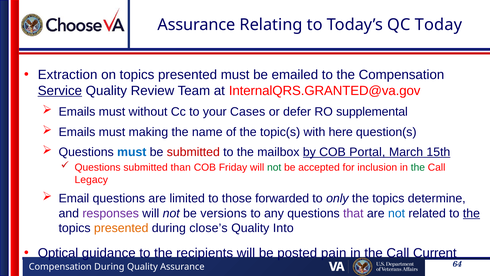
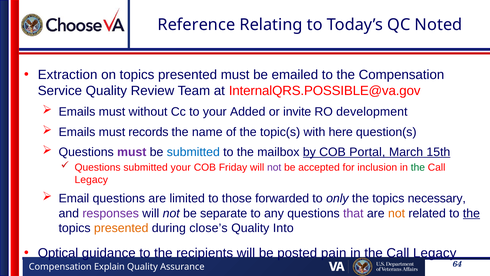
Assurance at (196, 25): Assurance -> Reference
Today: Today -> Noted
Service underline: present -> none
InternalQRS.GRANTED@va.gov: InternalQRS.GRANTED@va.gov -> InternalQRS.POSSIBLE@va.gov
Cases: Cases -> Added
defer: defer -> invite
supplemental: supplemental -> development
making: making -> records
must at (132, 152) colour: blue -> purple
submitted at (193, 152) colour: red -> blue
submitted than: than -> your
not at (274, 167) colour: green -> purple
determine: determine -> necessary
versions: versions -> separate
not at (397, 213) colour: blue -> orange
Current at (435, 253): Current -> Legacy
Compensation During: During -> Explain
